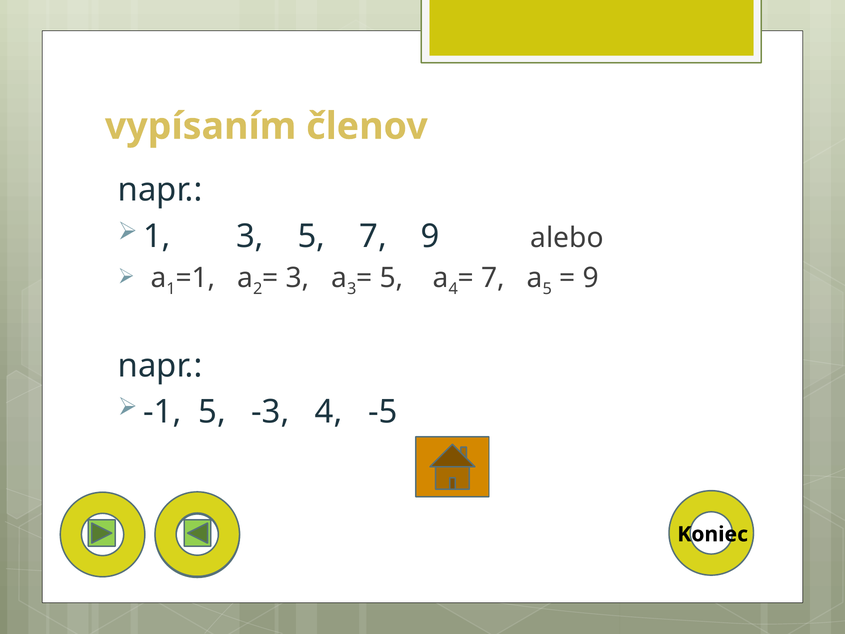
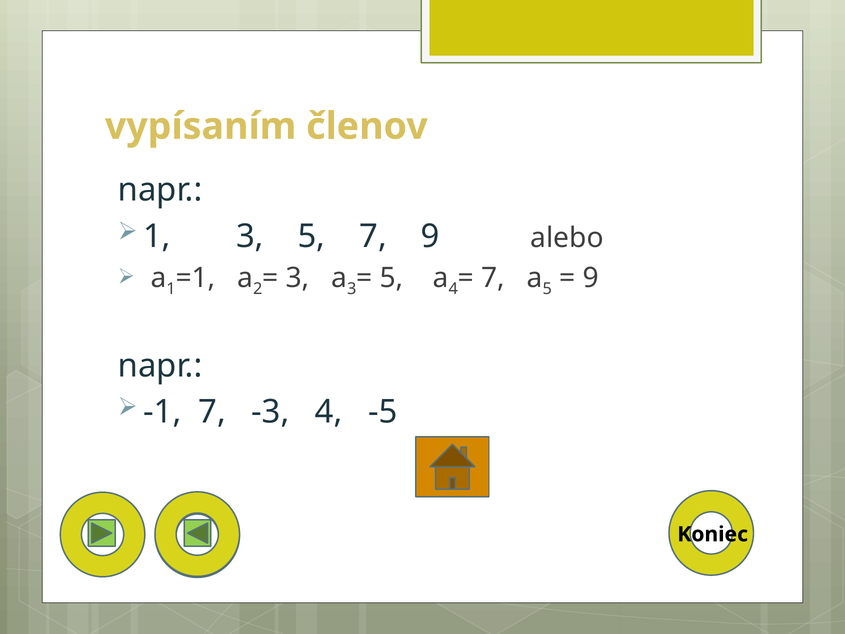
-1 5: 5 -> 7
